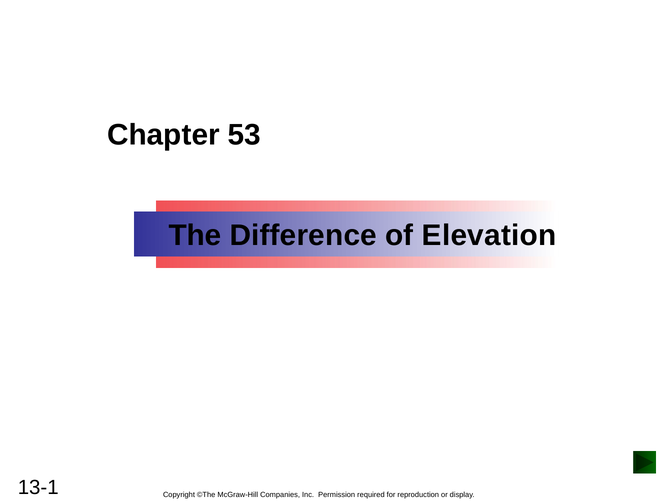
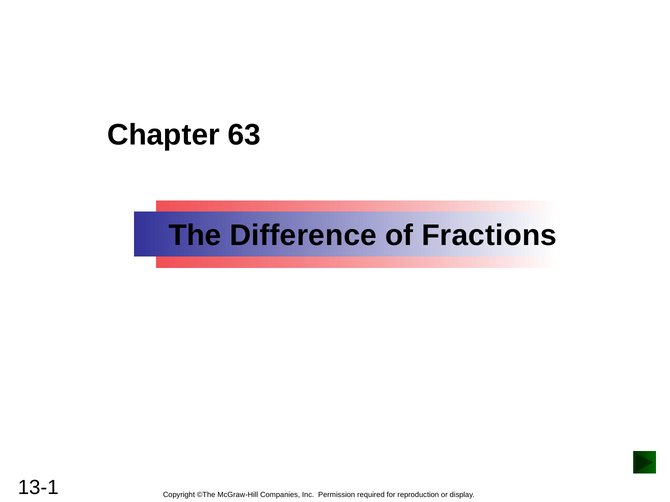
53: 53 -> 63
Elevation: Elevation -> Fractions
